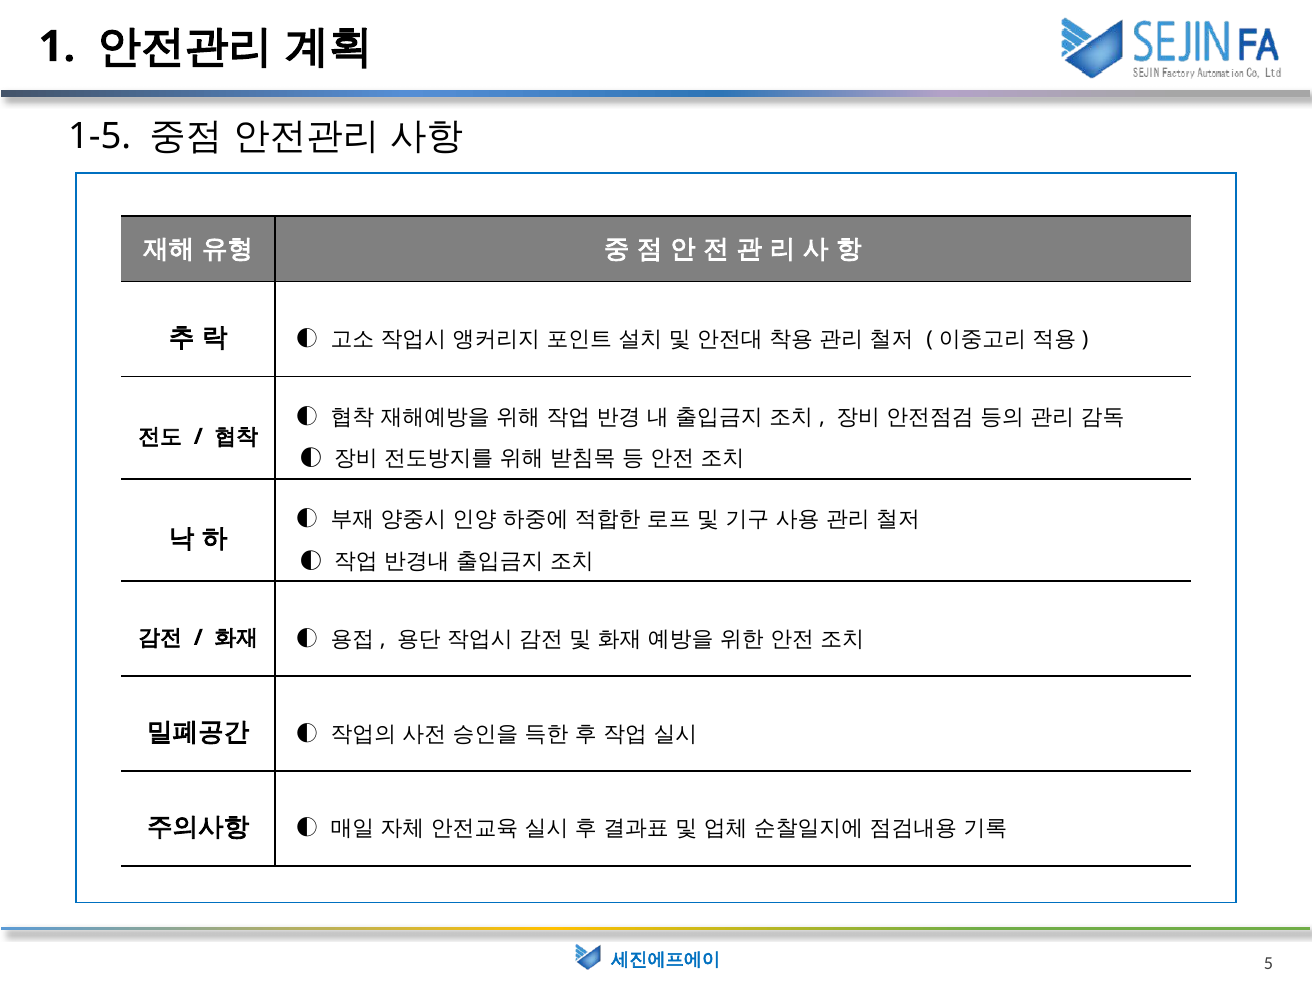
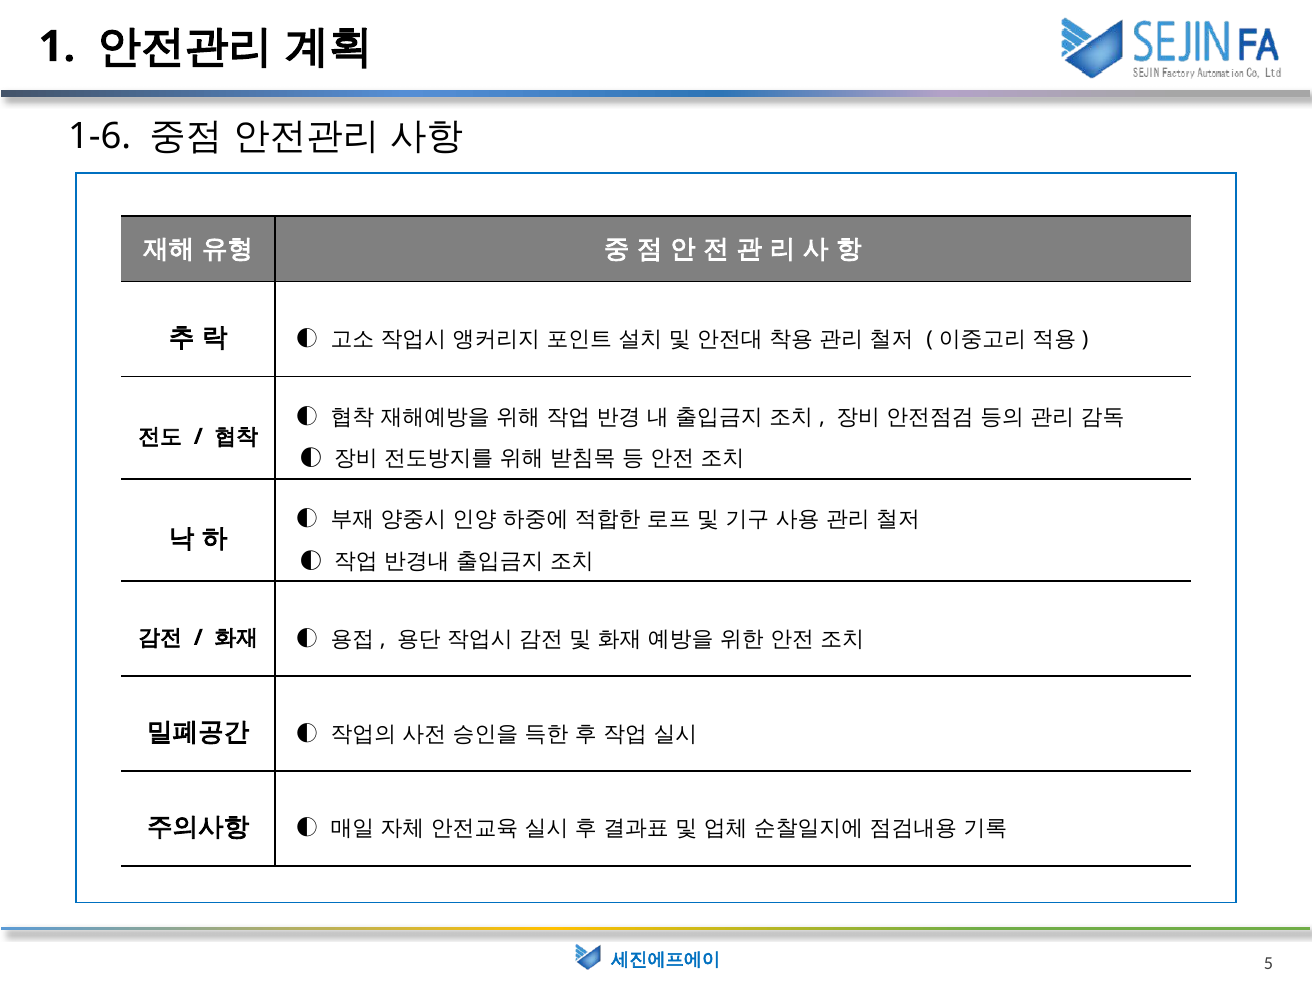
1-5: 1-5 -> 1-6
